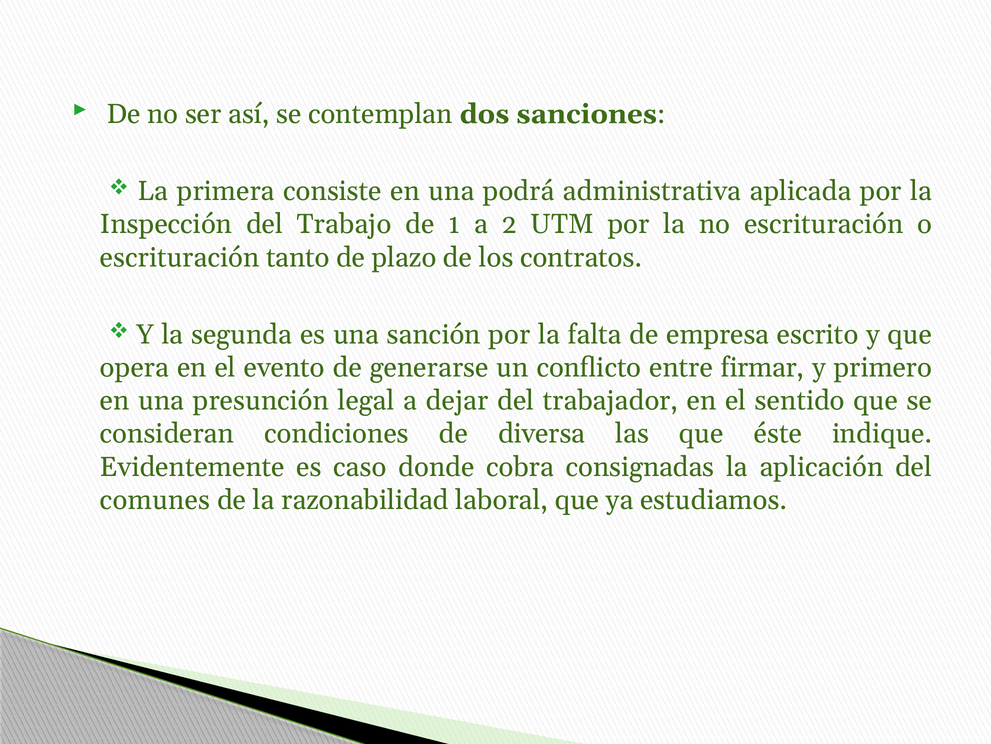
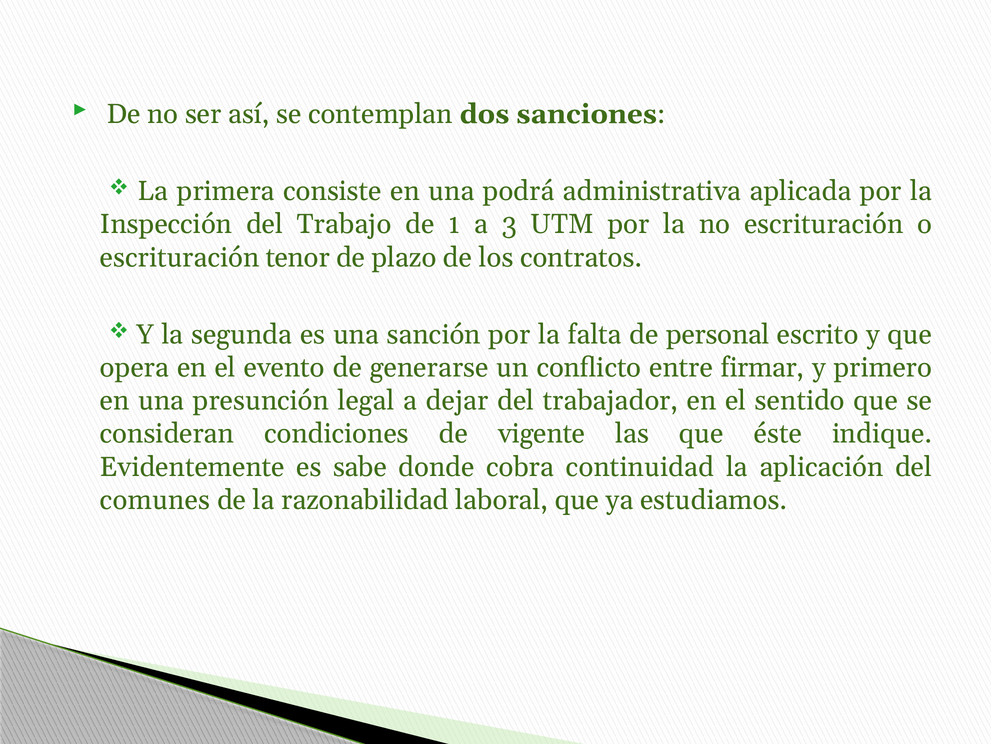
2: 2 -> 3
tanto: tanto -> tenor
empresa: empresa -> personal
diversa: diversa -> vigente
caso: caso -> sabe
consignadas: consignadas -> continuidad
